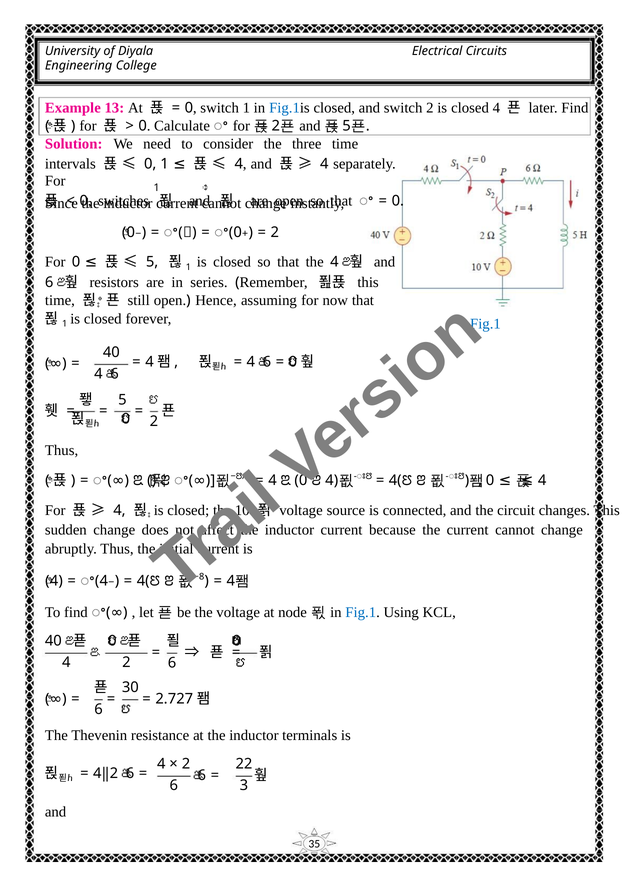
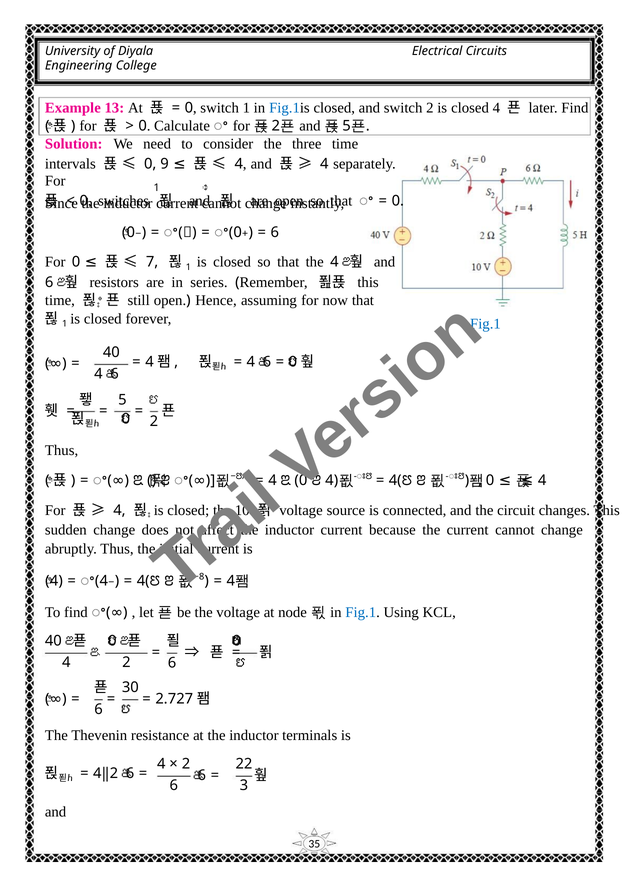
1 at (165, 164): 1 -> 9
2 at (275, 233): 2 -> 6
5 at (152, 262): 5 -> 7
